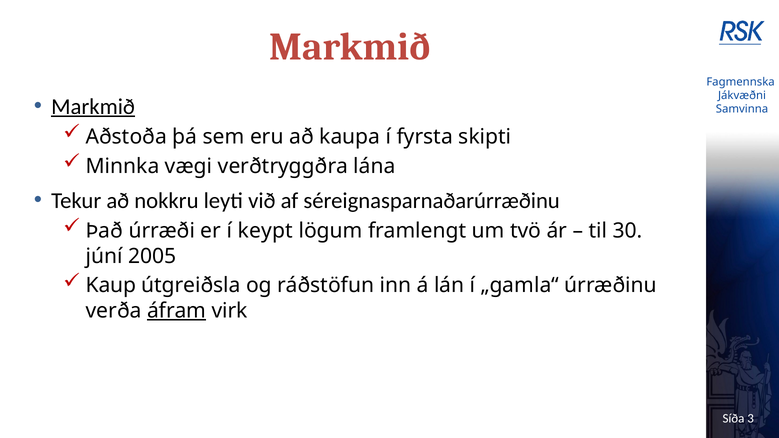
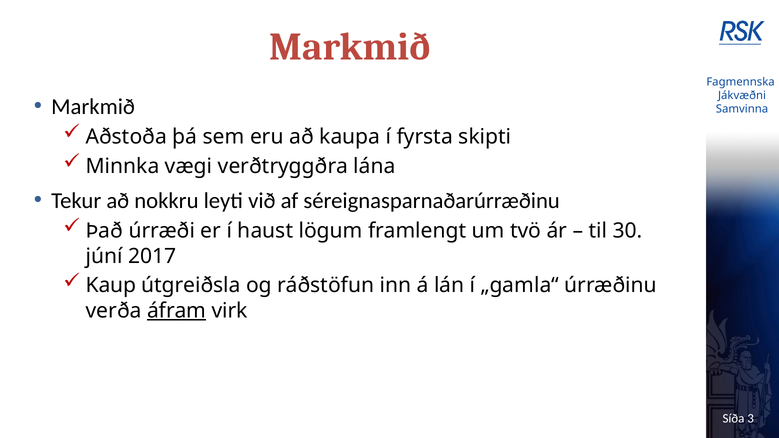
Markmið at (93, 107) underline: present -> none
keypt: keypt -> haust
2005: 2005 -> 2017
